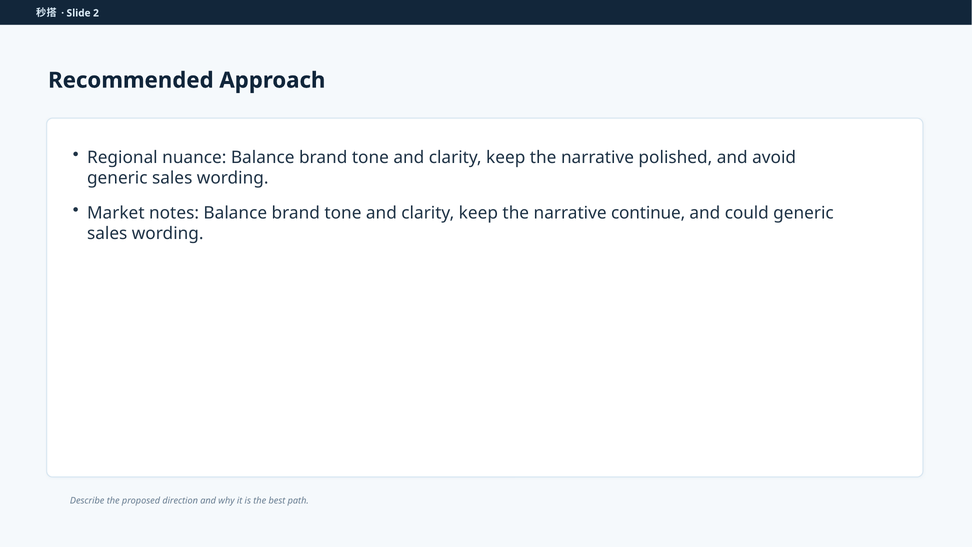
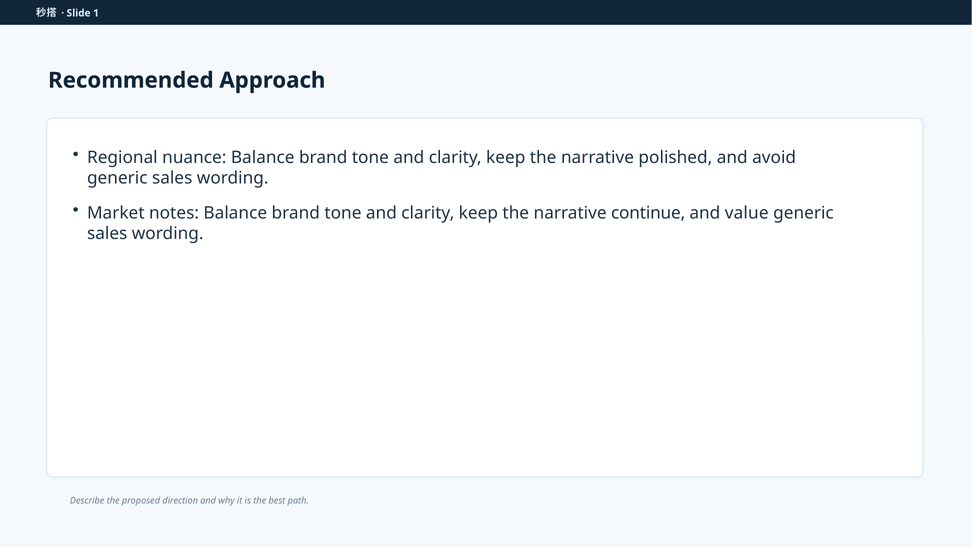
2: 2 -> 1
could: could -> value
